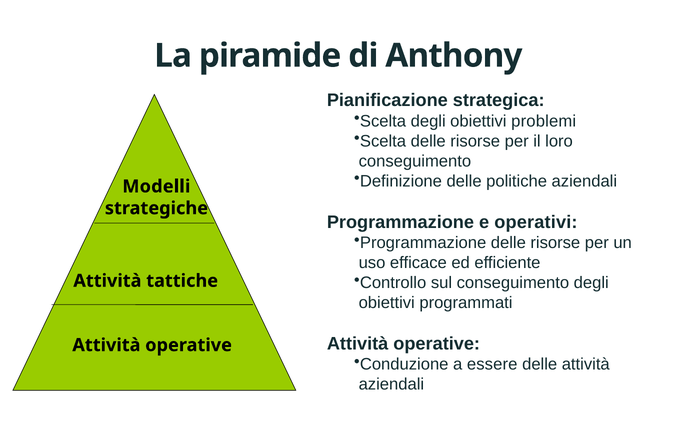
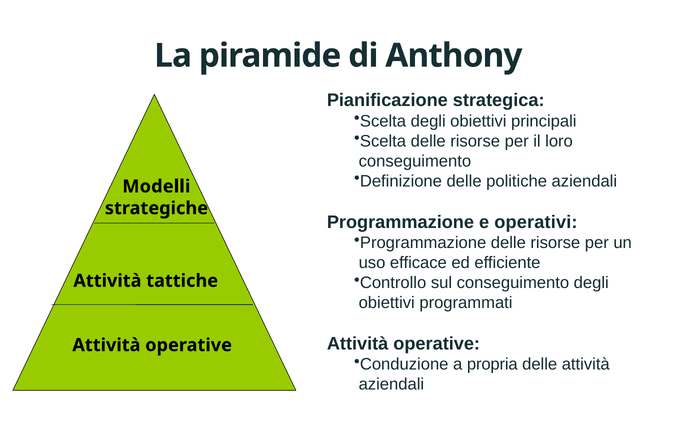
problemi: problemi -> principali
essere: essere -> propria
